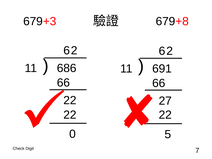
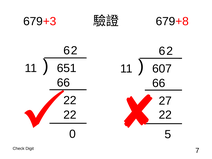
686: 686 -> 651
691: 691 -> 607
